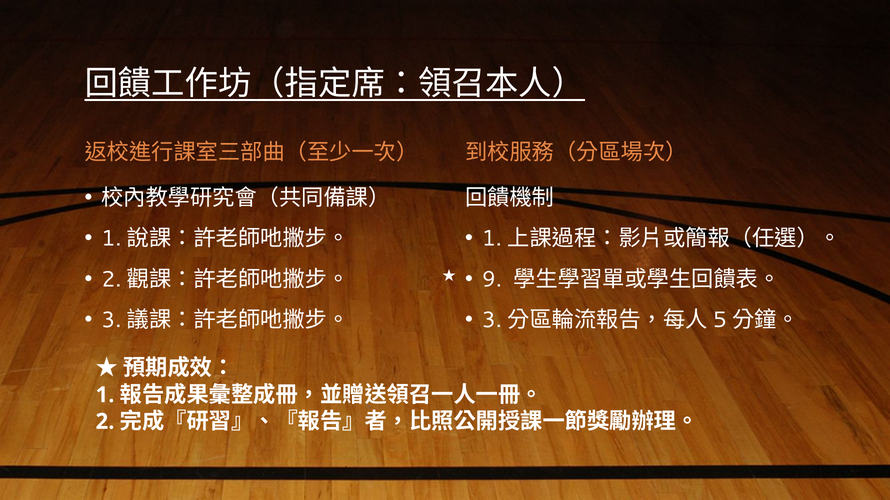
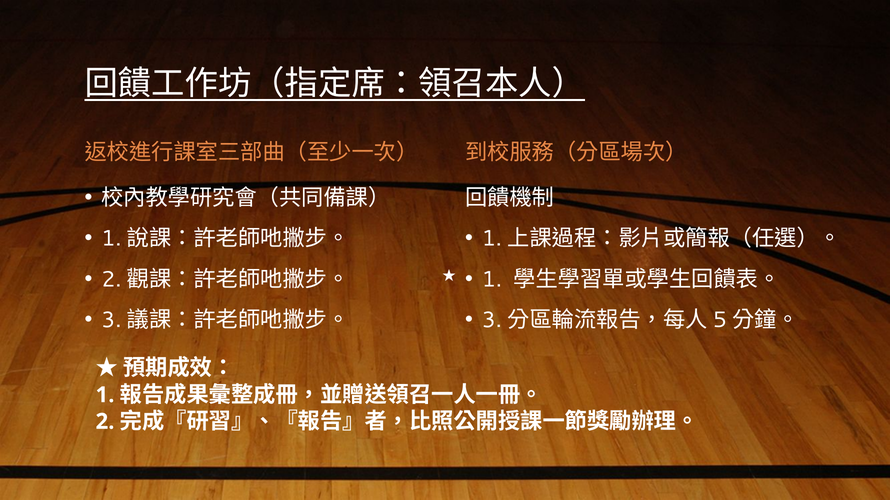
9 at (492, 280): 9 -> 1
